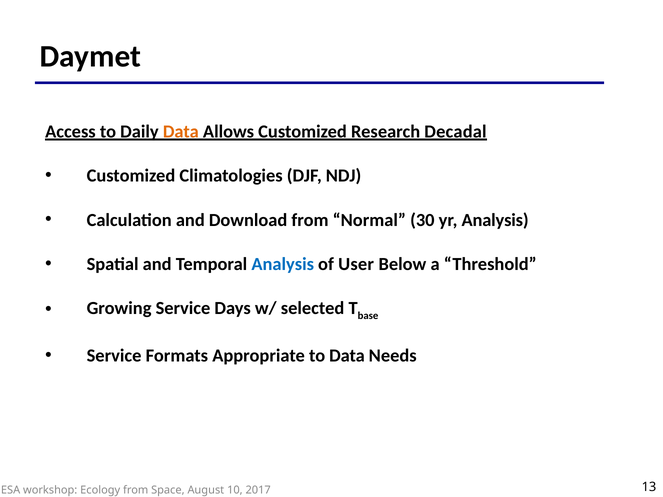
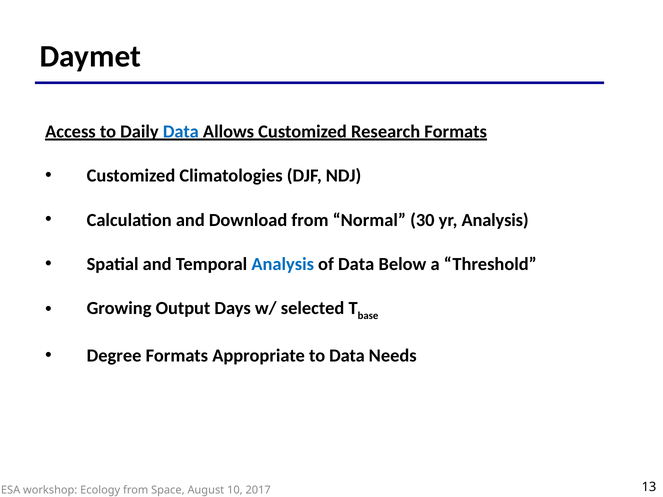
Data at (181, 132) colour: orange -> blue
Research Decadal: Decadal -> Formats
of User: User -> Data
Growing Service: Service -> Output
Service at (114, 356): Service -> Degree
